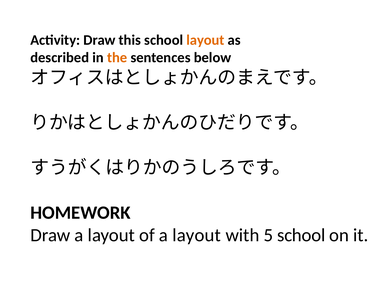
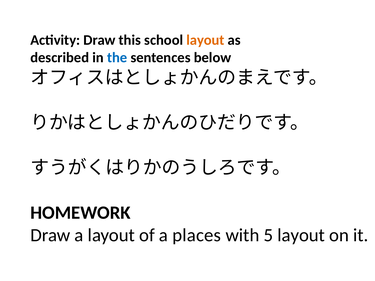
the colour: orange -> blue
of a layout: layout -> places
5 school: school -> layout
